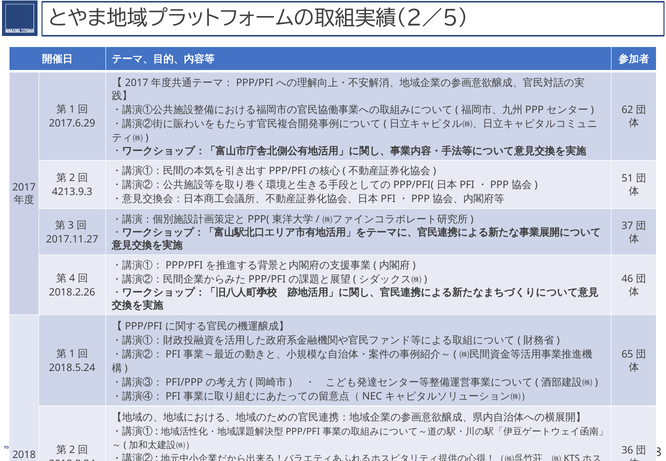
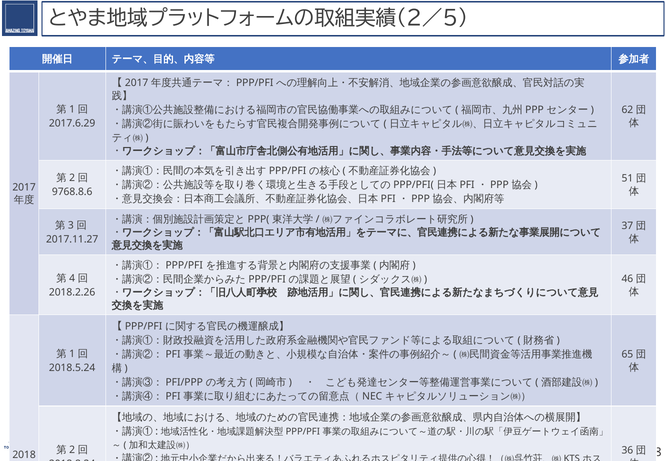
4213.9.3: 4213.9.3 -> 9768.8.6
